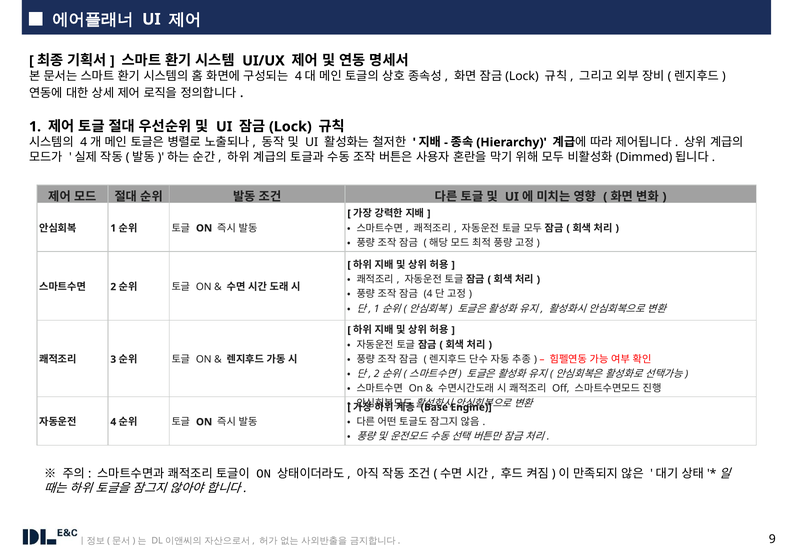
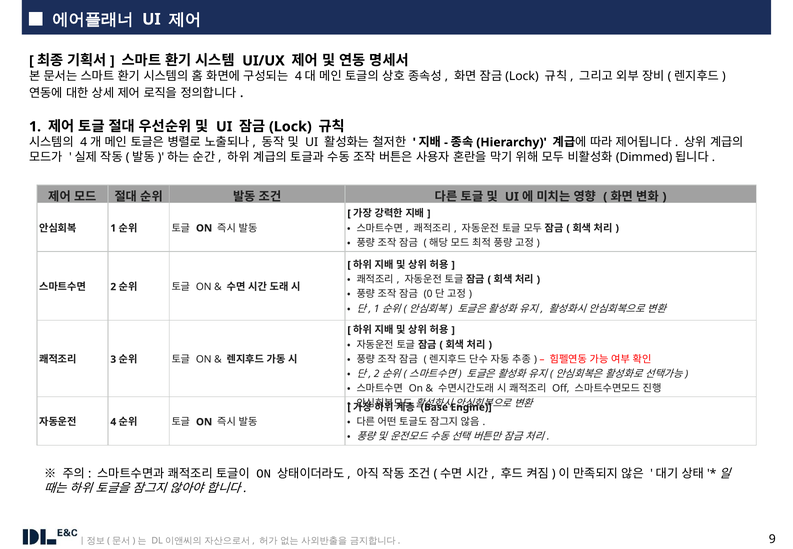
4 at (428, 294): 4 -> 0
